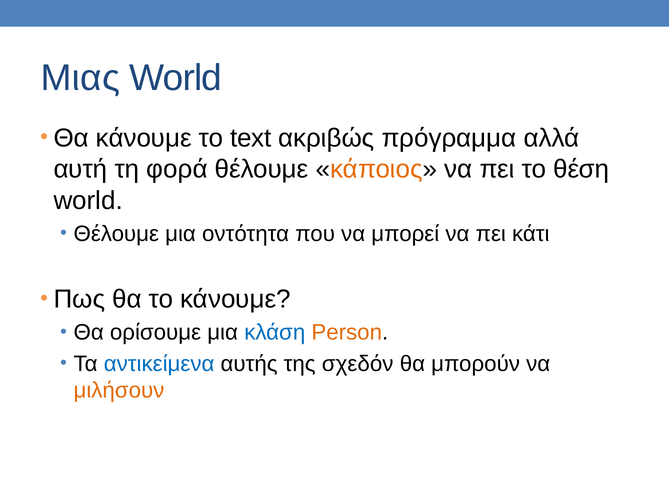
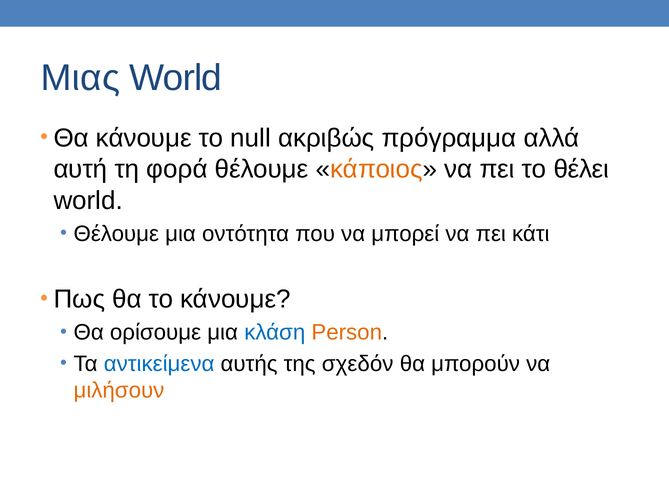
text: text -> null
θέση: θέση -> θέλει
